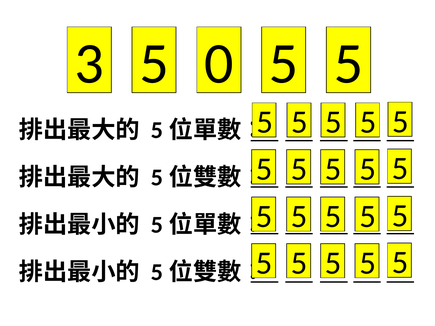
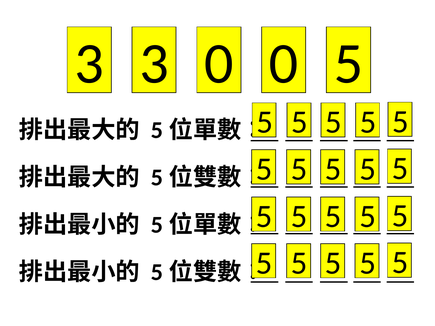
3 5: 5 -> 3
0 5: 5 -> 0
